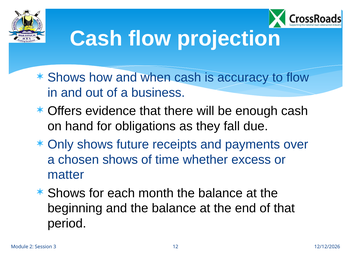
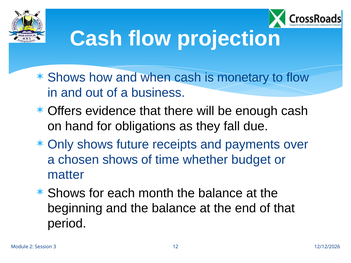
accuracy: accuracy -> monetary
excess: excess -> budget
